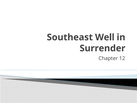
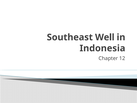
Surrender: Surrender -> Indonesia
